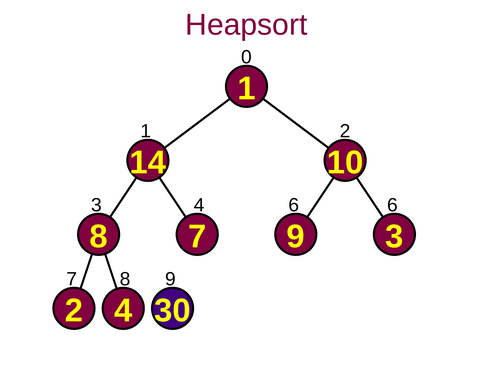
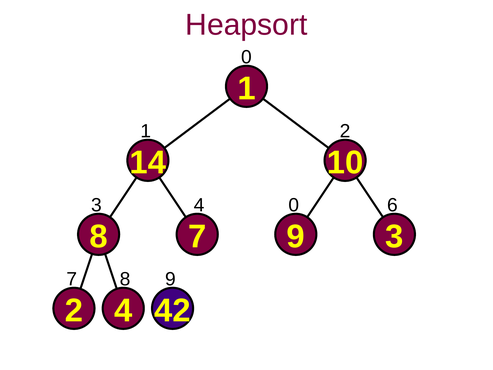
4 6: 6 -> 0
30: 30 -> 42
